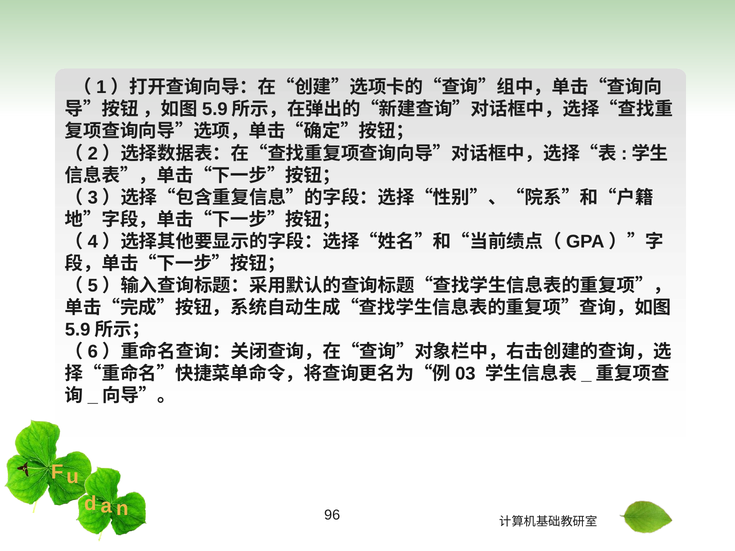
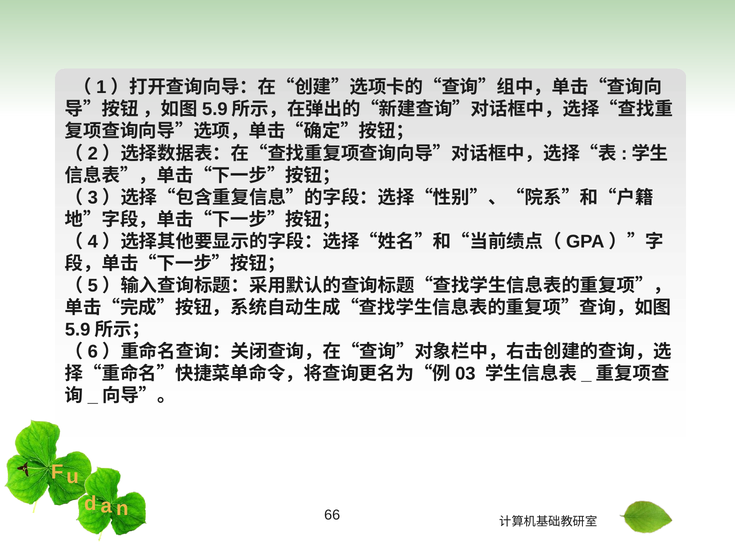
96: 96 -> 66
